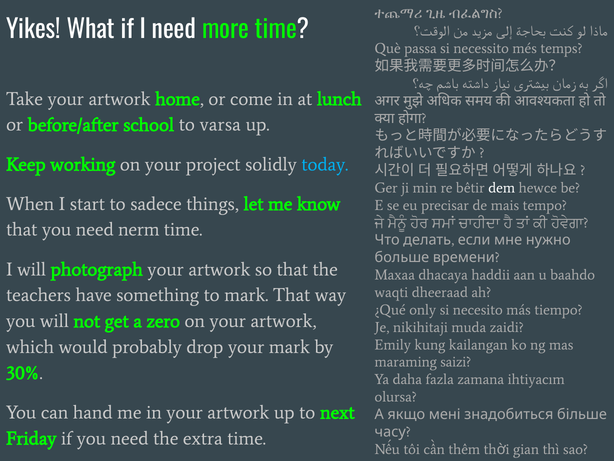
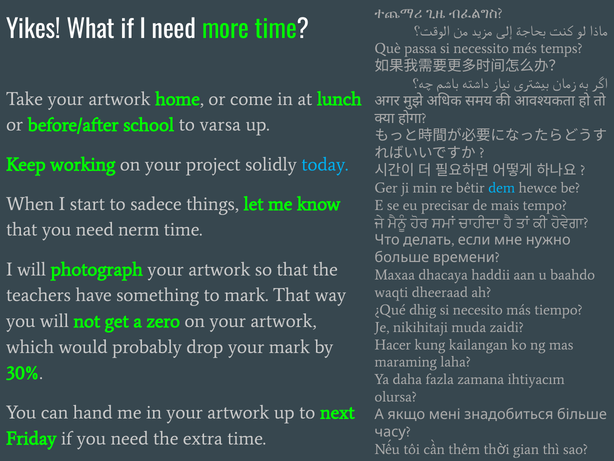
dem colour: white -> light blue
only: only -> dhig
Emily: Emily -> Hacer
saizi: saizi -> laha
